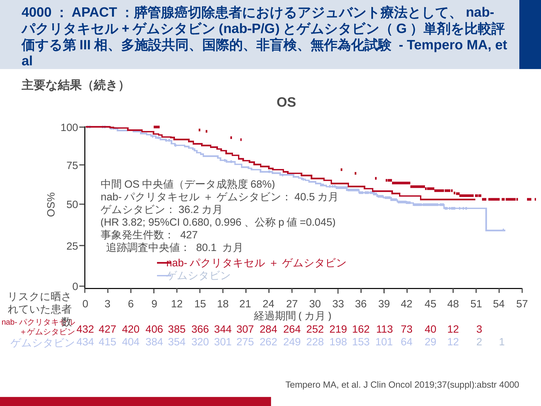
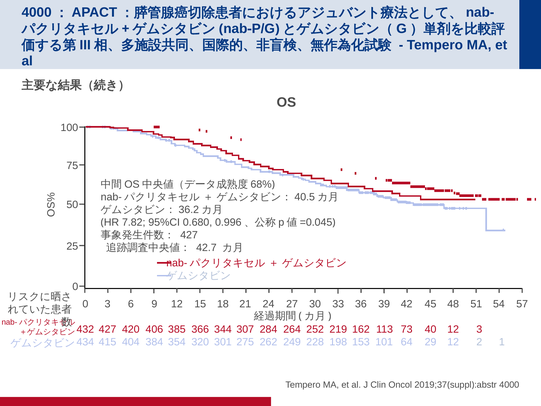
3.82: 3.82 -> 7.82
80.1: 80.1 -> 42.7
